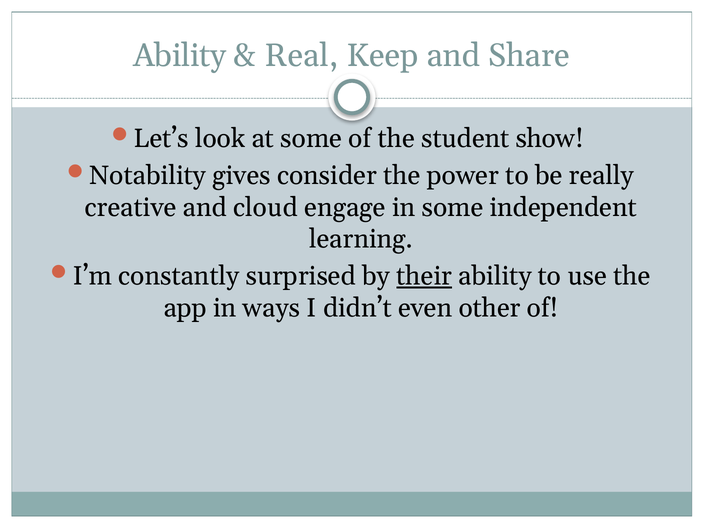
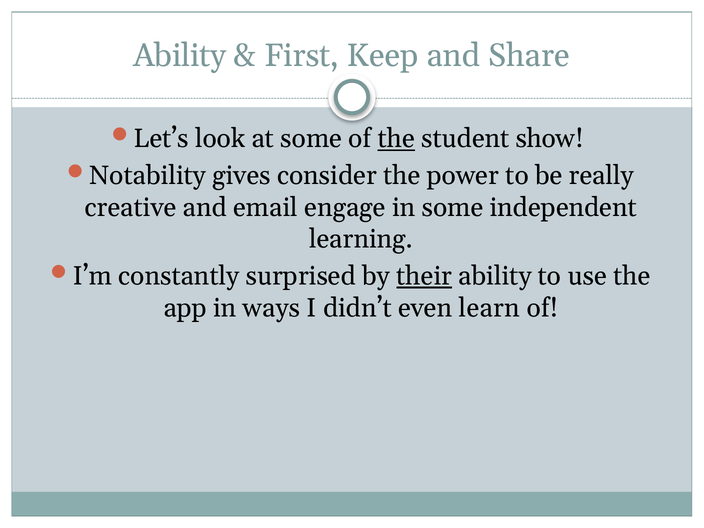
Real: Real -> First
the at (396, 139) underline: none -> present
cloud: cloud -> email
other: other -> learn
